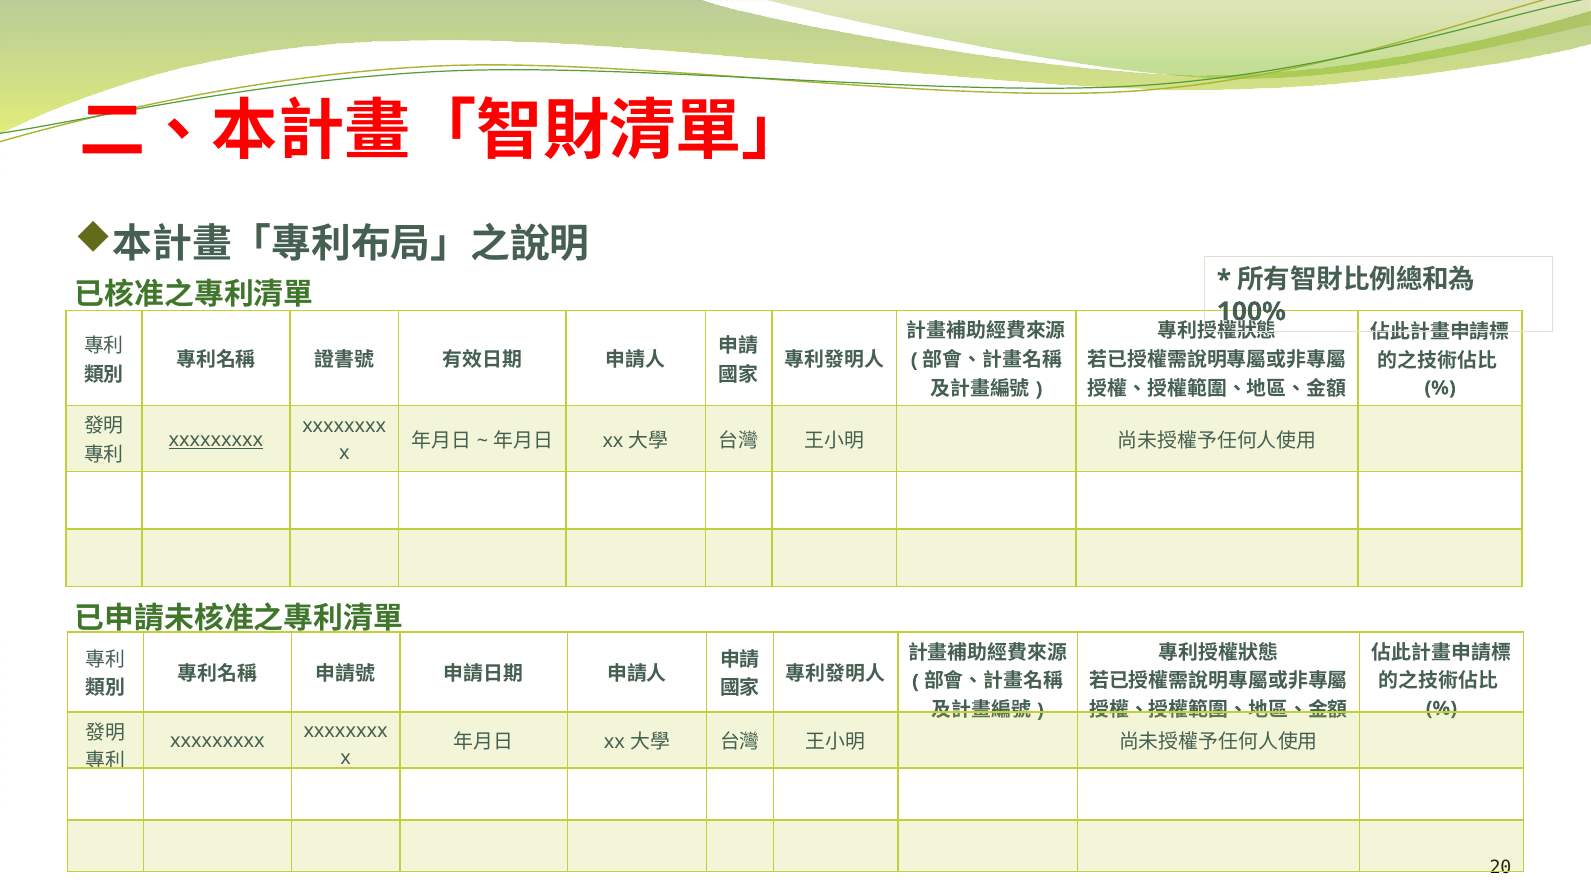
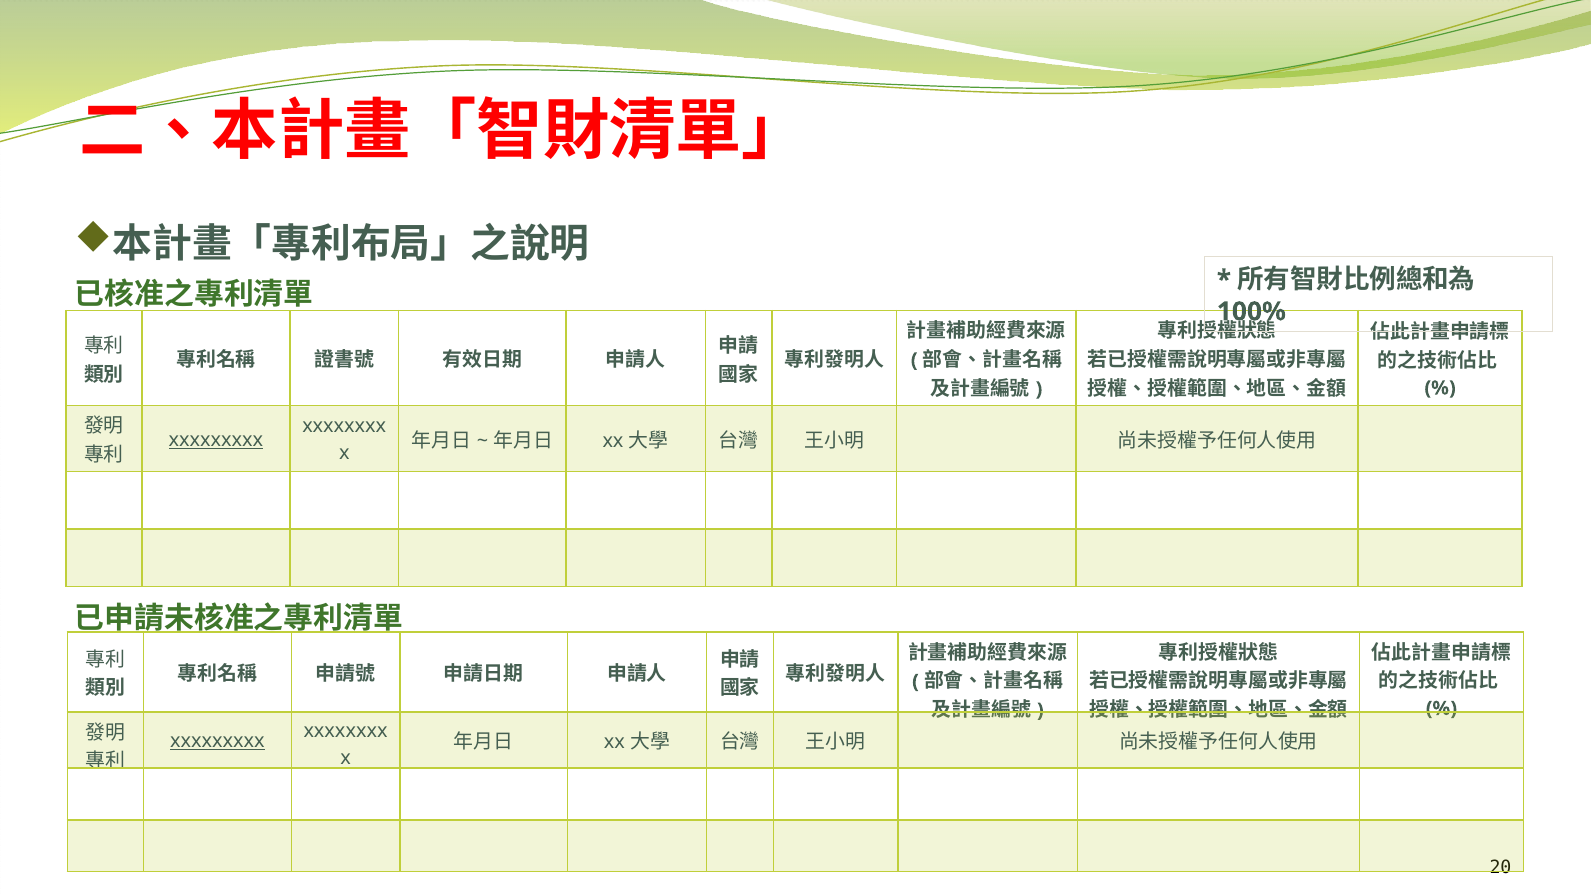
xxxxxxxxx at (217, 741) underline: none -> present
